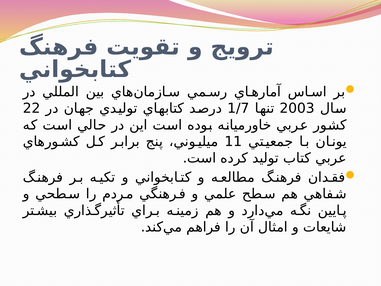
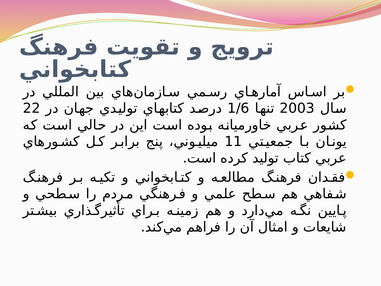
1/7: 1/7 -> 1/6
